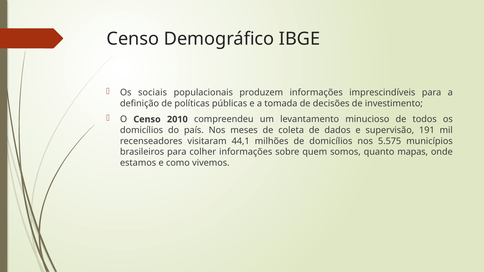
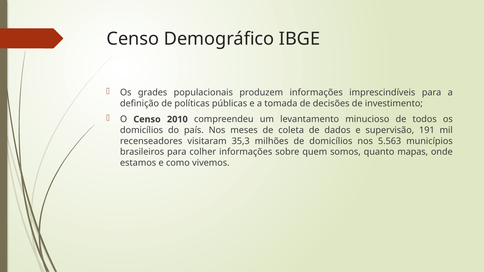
sociais: sociais -> grades
44,1: 44,1 -> 35,3
5.575: 5.575 -> 5.563
